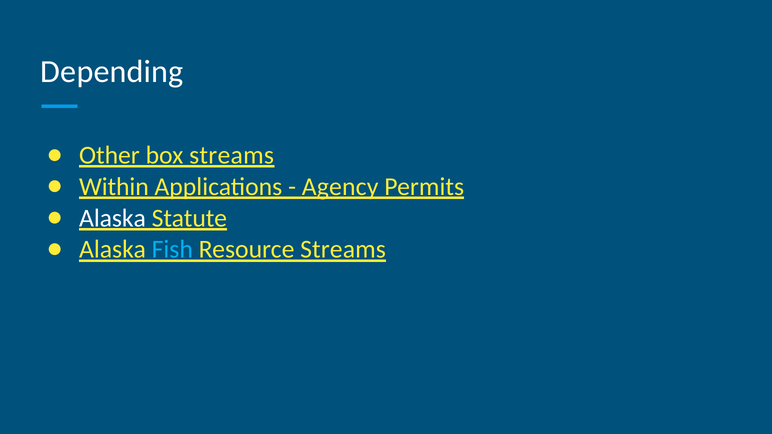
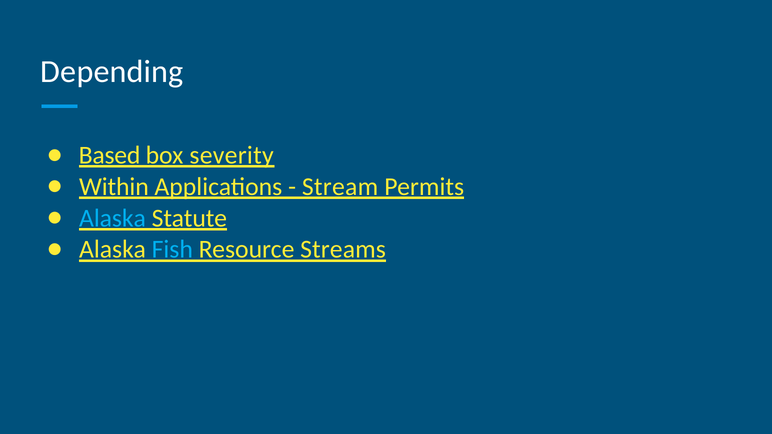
Other: Other -> Based
box streams: streams -> severity
Agency: Agency -> Stream
Alaska at (112, 218) colour: white -> light blue
